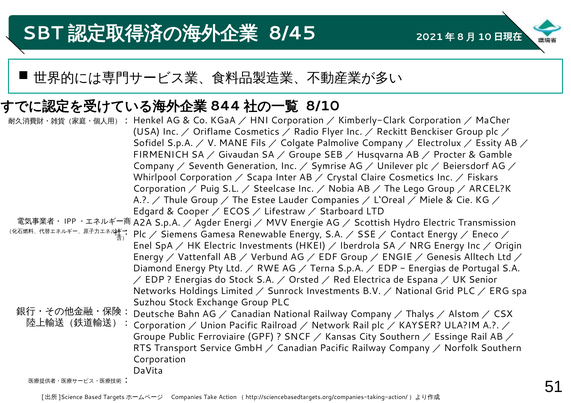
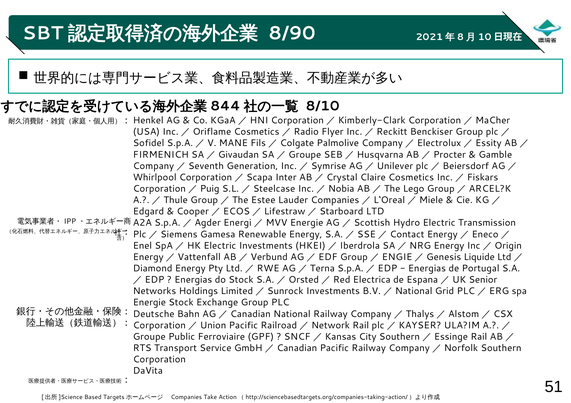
8/45: 8/45 -> 8/90
Alltech: Alltech -> Liquide
Suzhou at (149, 303): Suzhou -> Energie
